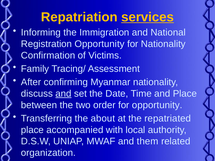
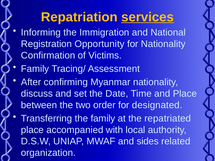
and at (63, 94) underline: present -> none
for opportunity: opportunity -> designated
the about: about -> family
them: them -> sides
